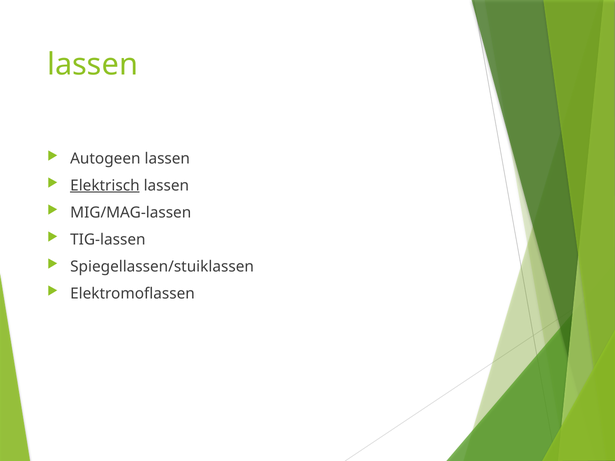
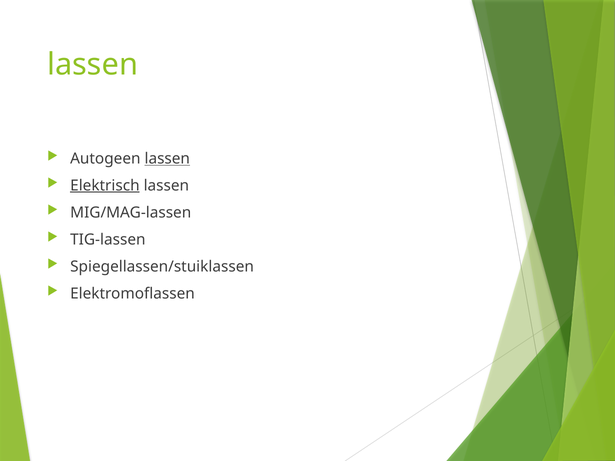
lassen at (167, 159) underline: none -> present
